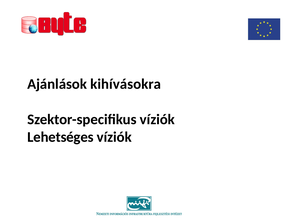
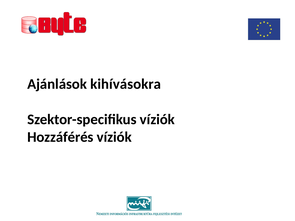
Lehetséges: Lehetséges -> Hozzáférés
